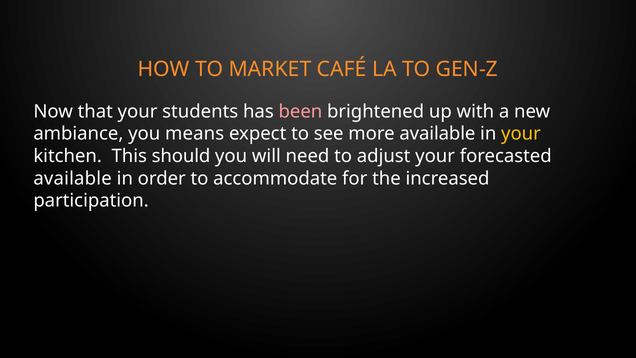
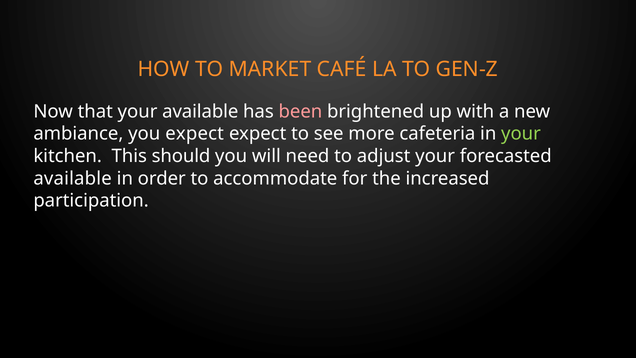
your students: students -> available
you means: means -> expect
more available: available -> cafeteria
your at (521, 134) colour: yellow -> light green
